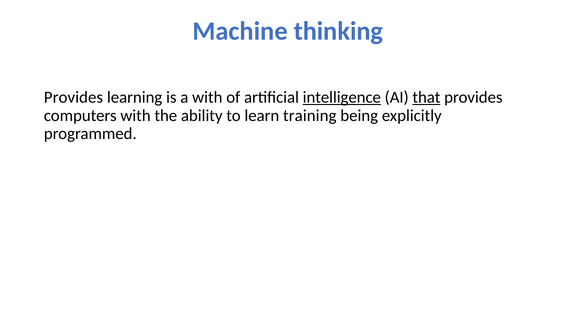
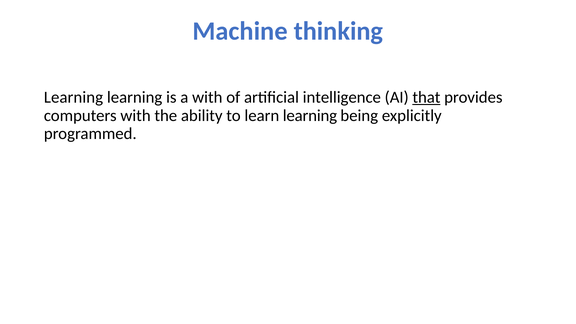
Provides at (73, 97): Provides -> Learning
intelligence underline: present -> none
learn training: training -> learning
